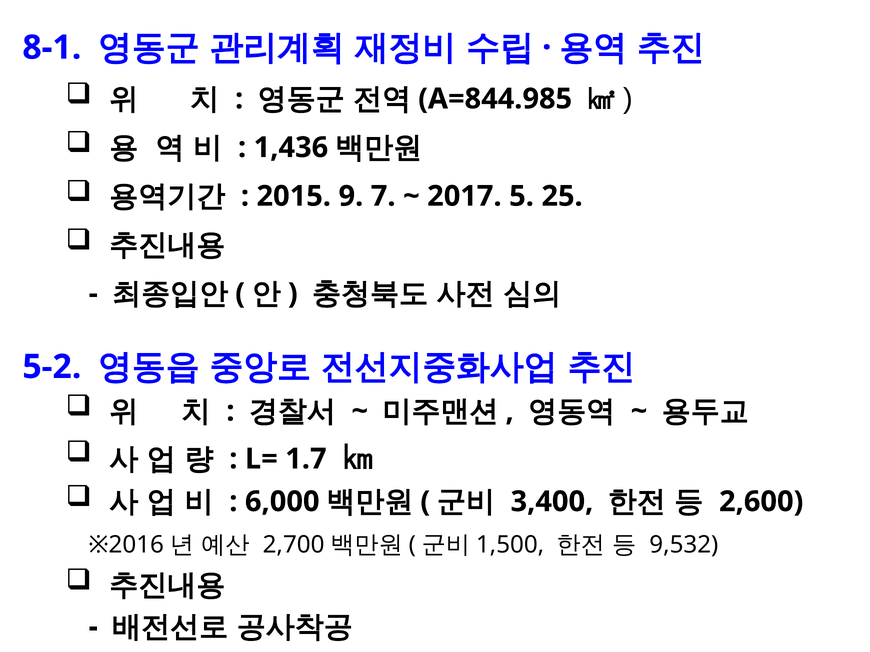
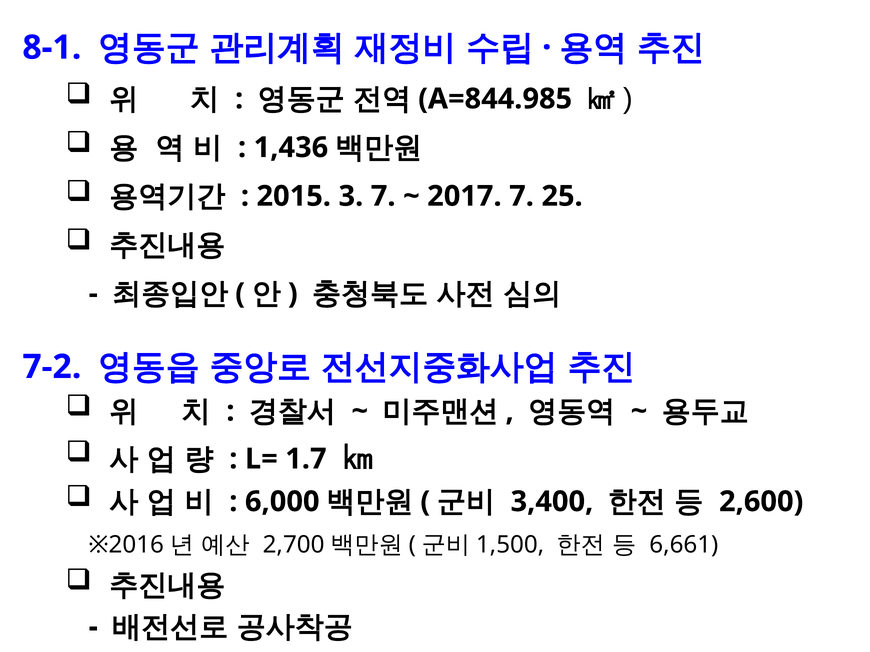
9: 9 -> 3
2017 5: 5 -> 7
5-2: 5-2 -> 7-2
9,532: 9,532 -> 6,661
